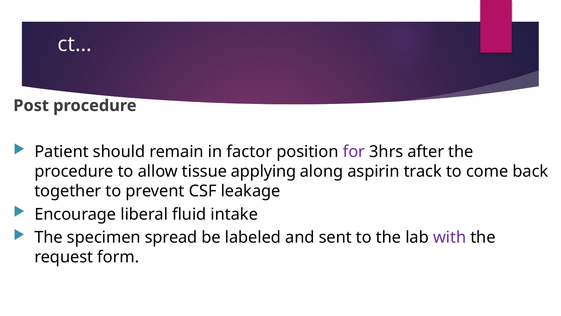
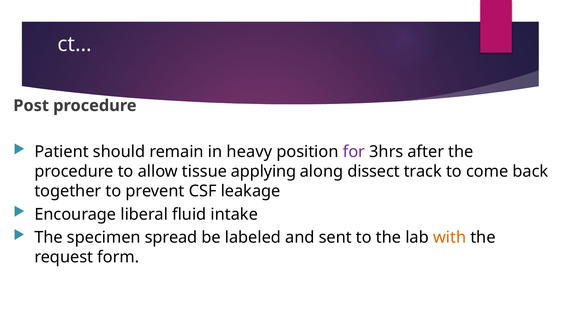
factor: factor -> heavy
aspirin: aspirin -> dissect
with colour: purple -> orange
